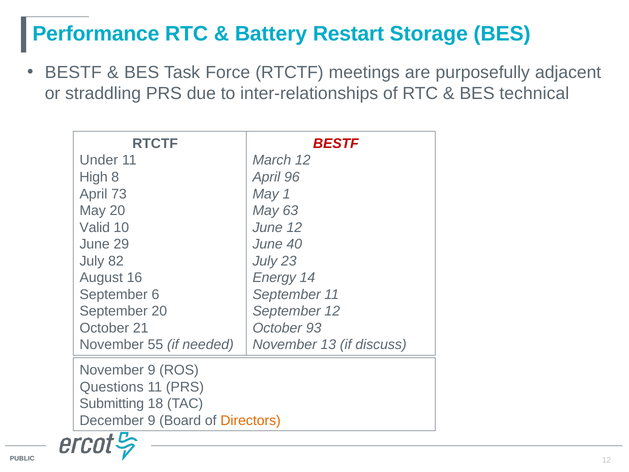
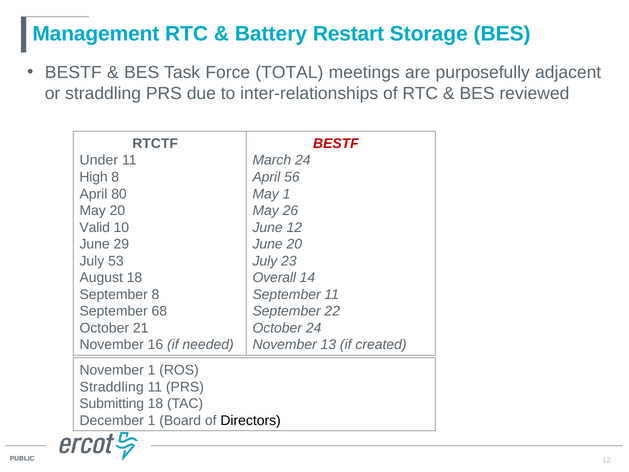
Performance: Performance -> Management
Force RTCTF: RTCTF -> TOTAL
technical: technical -> reviewed
March 12: 12 -> 24
96: 96 -> 56
73: 73 -> 80
63: 63 -> 26
June 40: 40 -> 20
82: 82 -> 53
August 16: 16 -> 18
Energy: Energy -> Overall
September 6: 6 -> 8
September 20: 20 -> 68
September 12: 12 -> 22
October 93: 93 -> 24
55: 55 -> 16
discuss: discuss -> created
November 9: 9 -> 1
Questions at (112, 387): Questions -> Straddling
December 9: 9 -> 1
Directors colour: orange -> black
